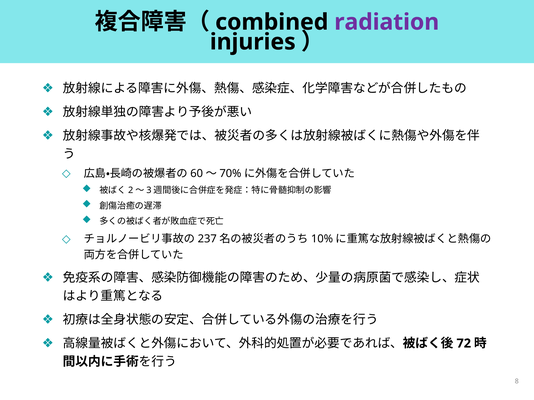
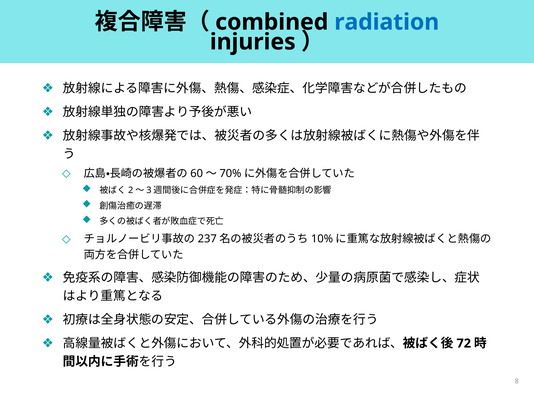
radiation colour: purple -> blue
